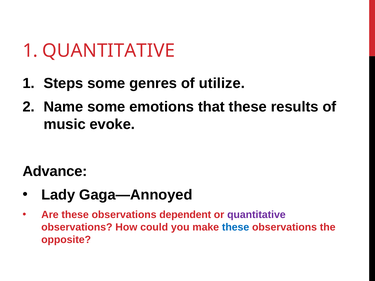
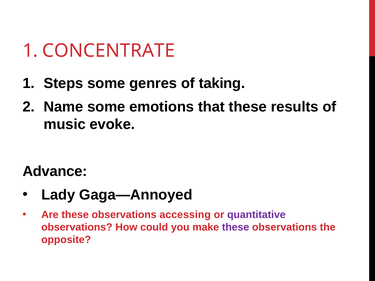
1 QUANTITATIVE: QUANTITATIVE -> CONCENTRATE
utilize: utilize -> taking
dependent: dependent -> accessing
these at (236, 227) colour: blue -> purple
